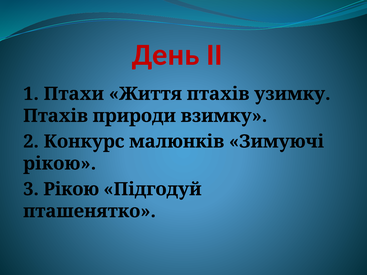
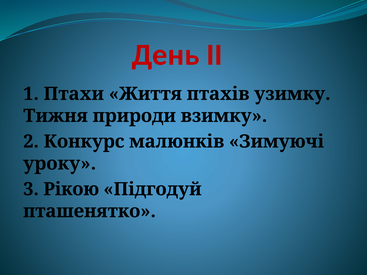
Птахів at (56, 116): Птахів -> Тижня
рікою at (60, 164): рікою -> уроку
